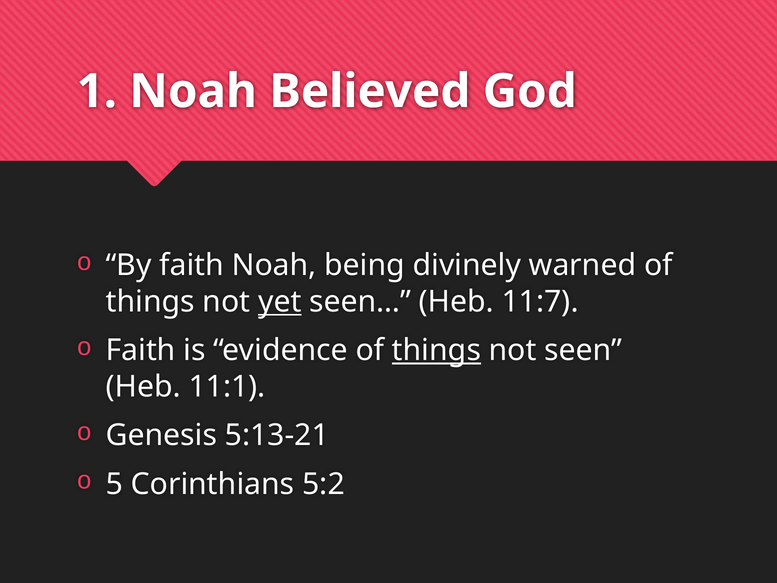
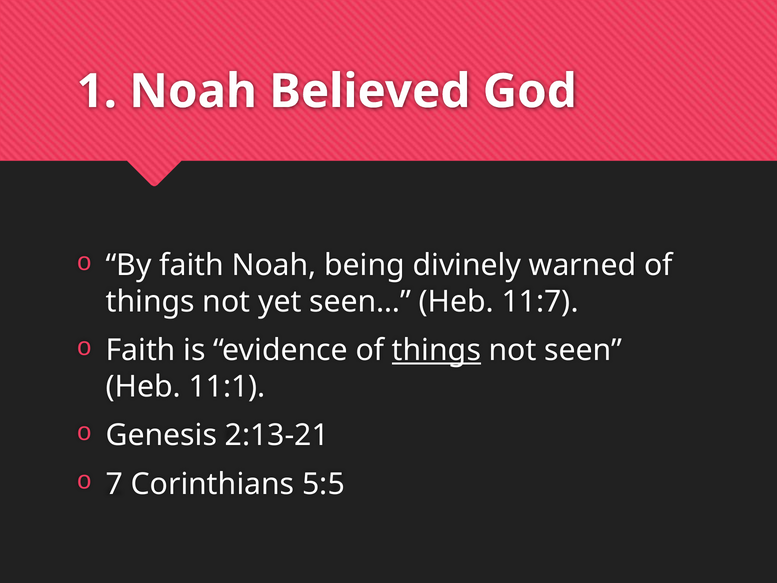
yet underline: present -> none
5:13-21: 5:13-21 -> 2:13-21
5: 5 -> 7
5:2: 5:2 -> 5:5
